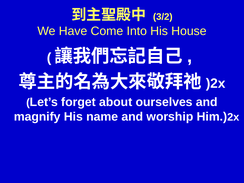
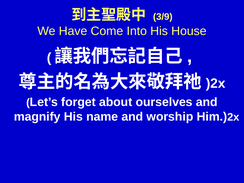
3/2: 3/2 -> 3/9
